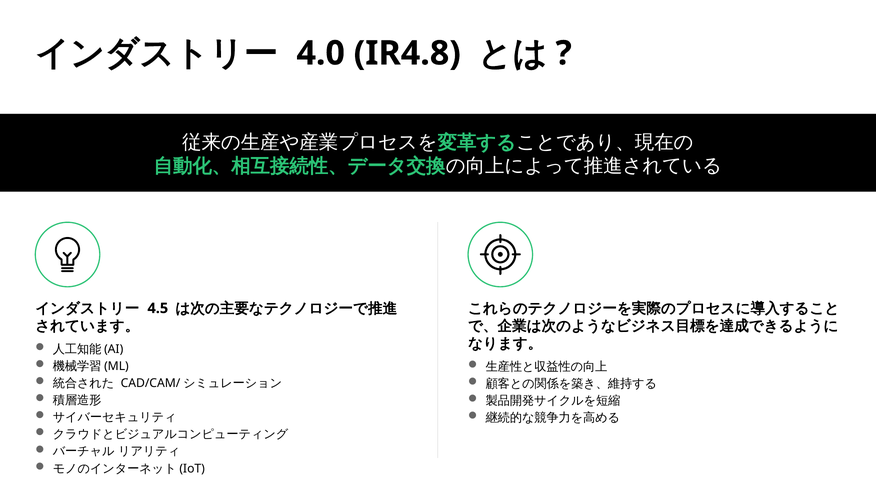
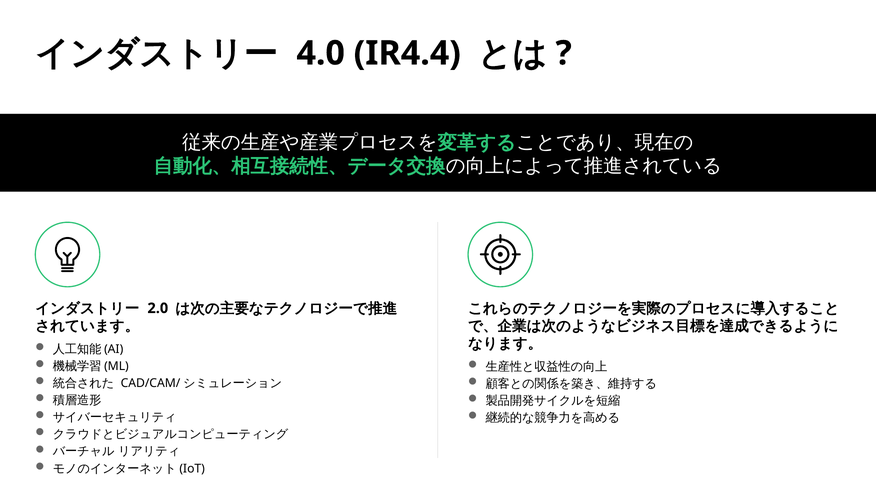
IR4.8: IR4.8 -> IR4.4
4.5: 4.5 -> 2.0
